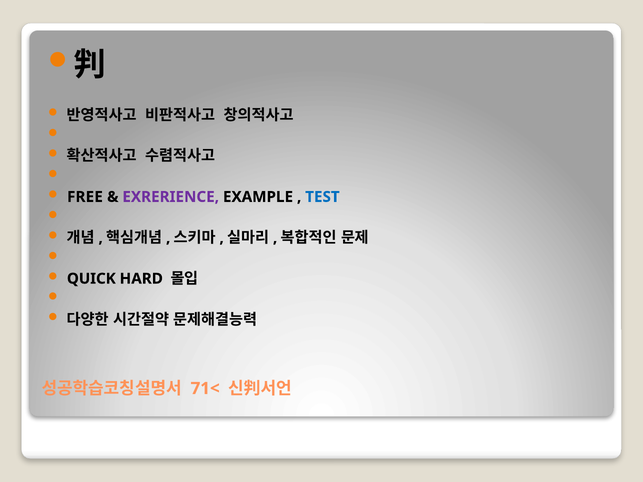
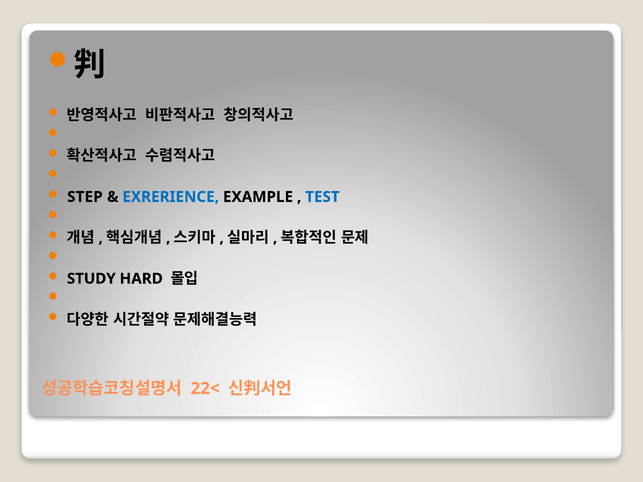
FREE: FREE -> STEP
EXRERIENCE colour: purple -> blue
QUICK: QUICK -> STUDY
71<: 71< -> 22<
